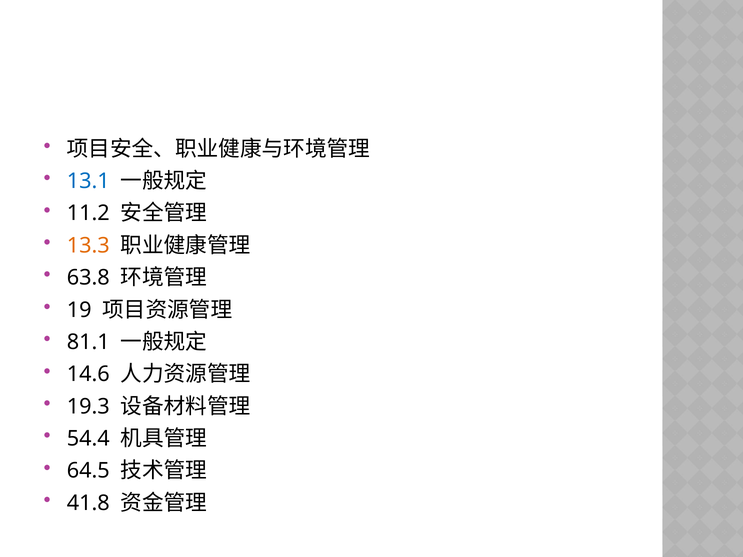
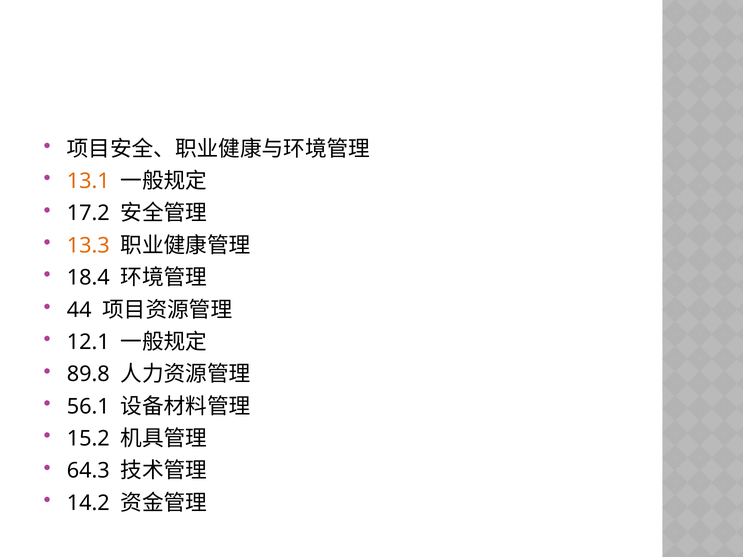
13.1 colour: blue -> orange
11.2: 11.2 -> 17.2
63.8: 63.8 -> 18.4
19: 19 -> 44
81.1: 81.1 -> 12.1
14.6: 14.6 -> 89.8
19.3: 19.3 -> 56.1
54.4: 54.4 -> 15.2
64.5: 64.5 -> 64.3
41.8: 41.8 -> 14.2
